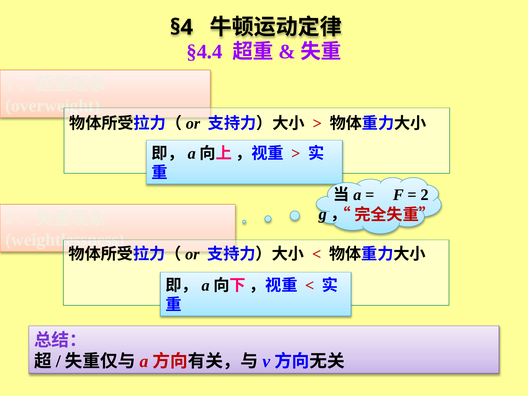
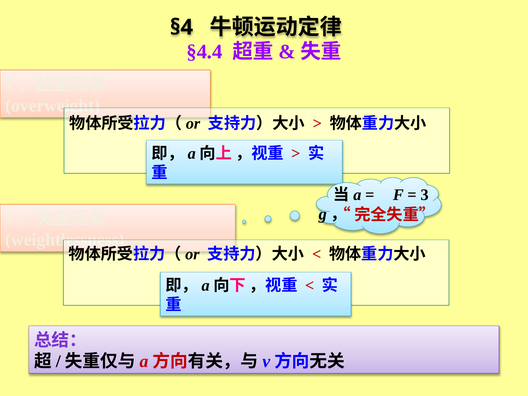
2: 2 -> 3
